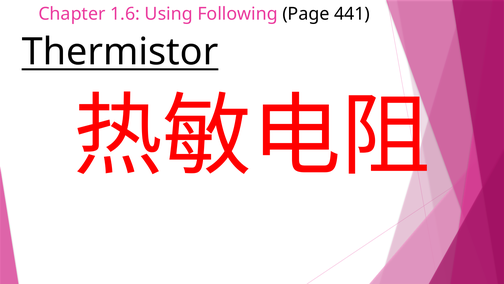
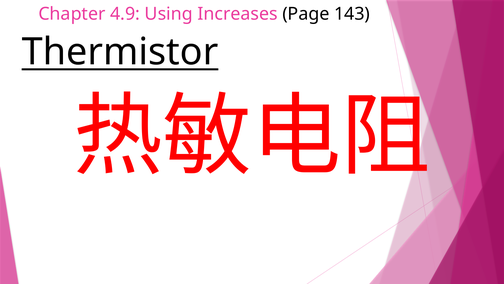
1.6: 1.6 -> 4.9
Following: Following -> Increases
441: 441 -> 143
